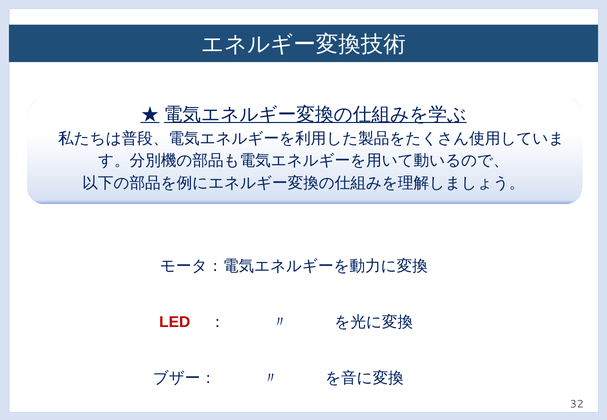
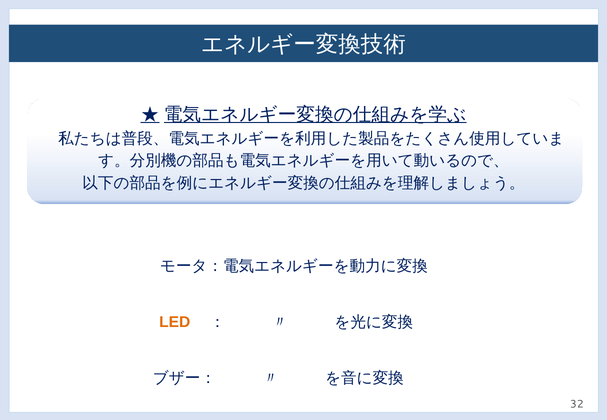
LED colour: red -> orange
